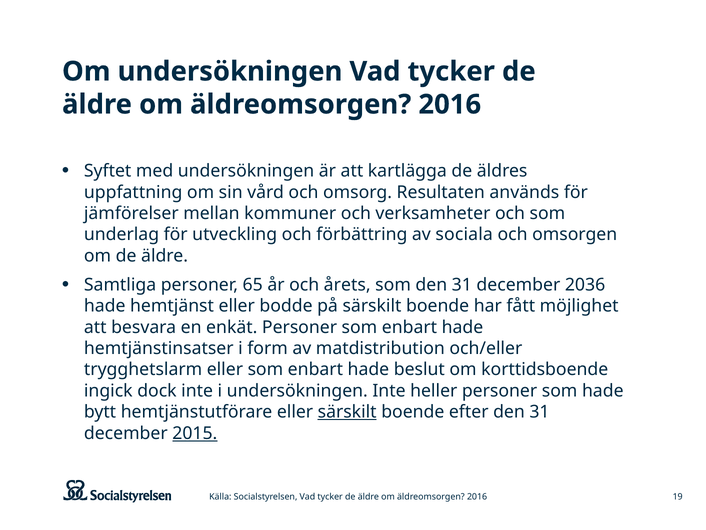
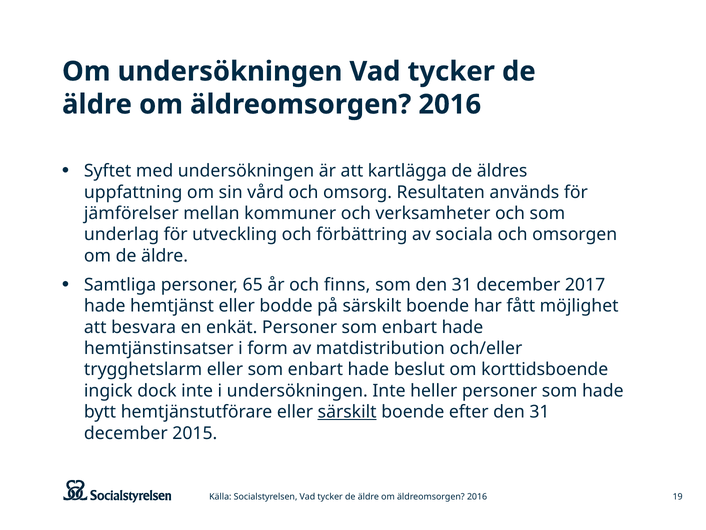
årets: årets -> finns
2036: 2036 -> 2017
2015 underline: present -> none
